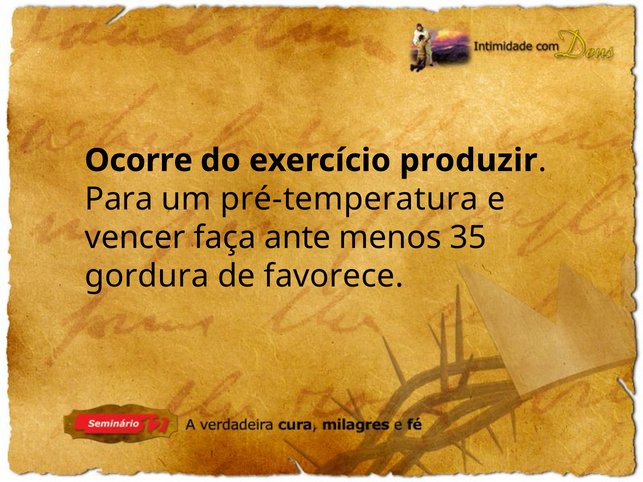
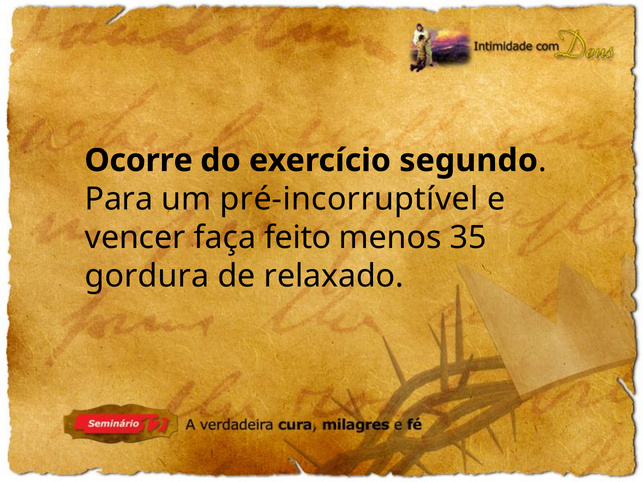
produzir: produzir -> segundo
pré-temperatura: pré-temperatura -> pré-incorruptível
ante: ante -> feito
favorece: favorece -> relaxado
